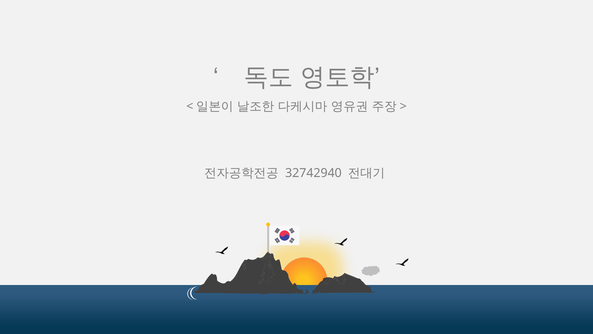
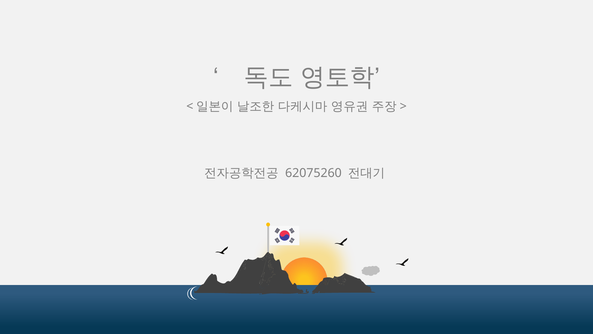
32742940: 32742940 -> 62075260
